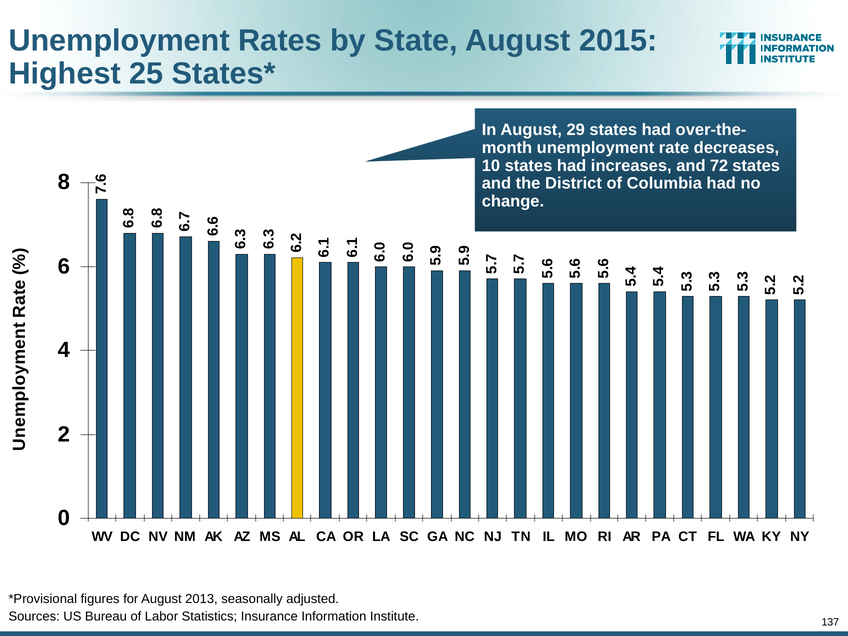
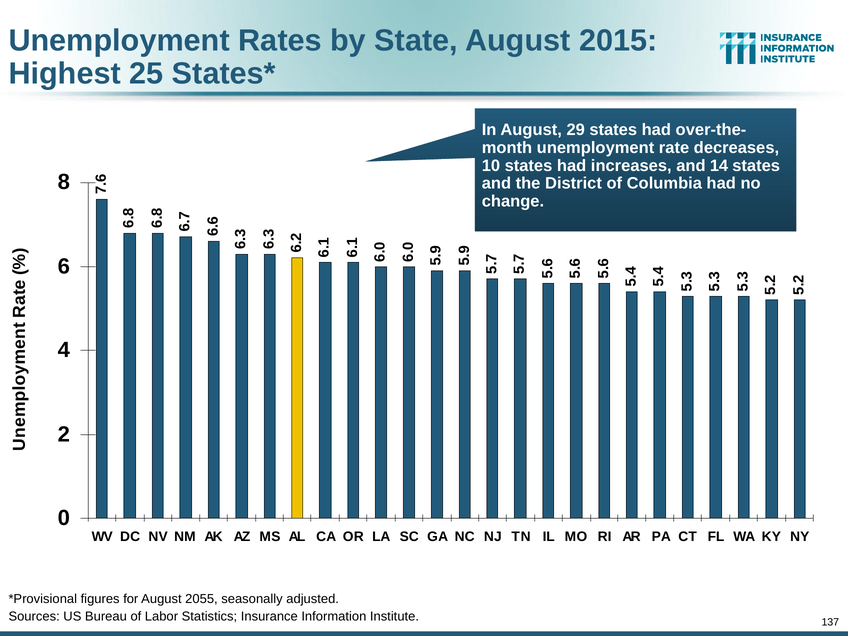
72: 72 -> 14
2013: 2013 -> 2055
